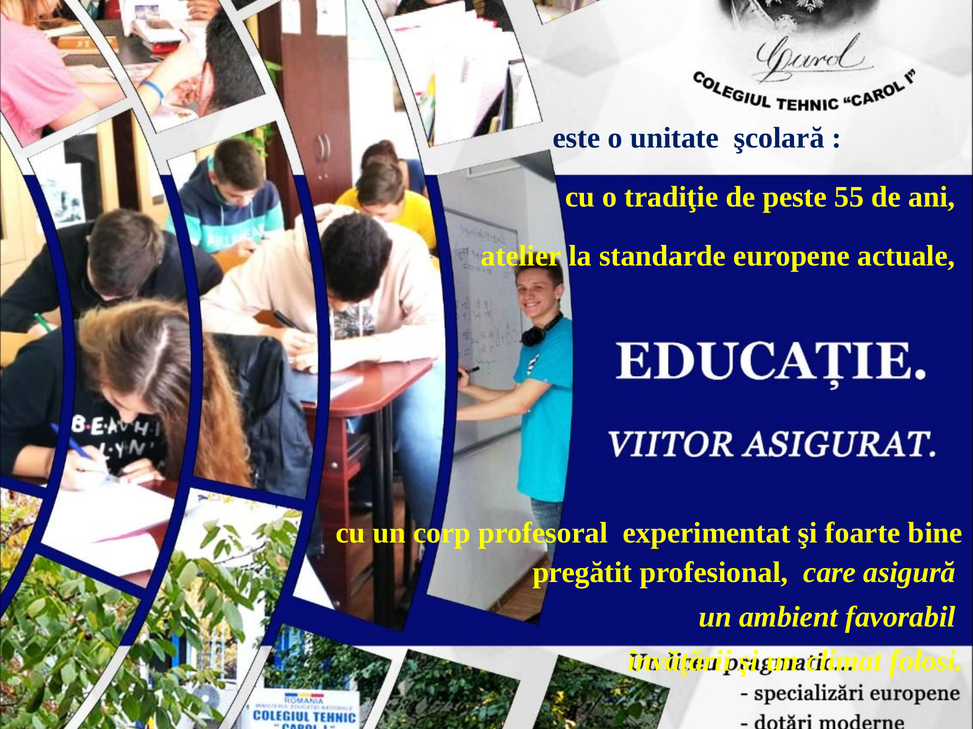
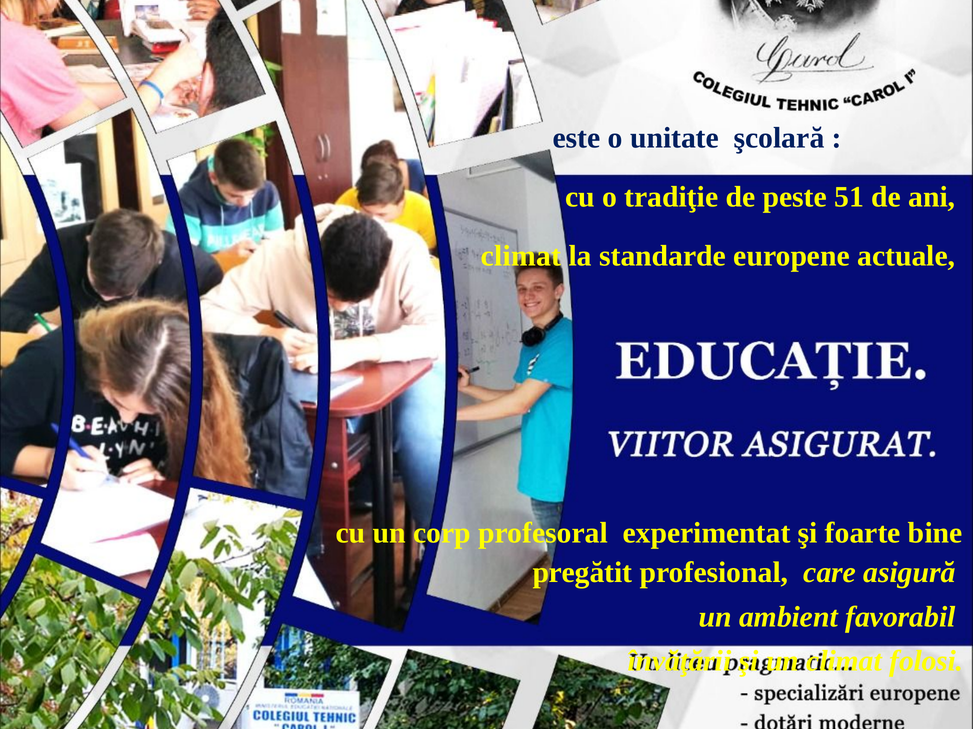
55: 55 -> 51
atelier at (521, 256): atelier -> climat
